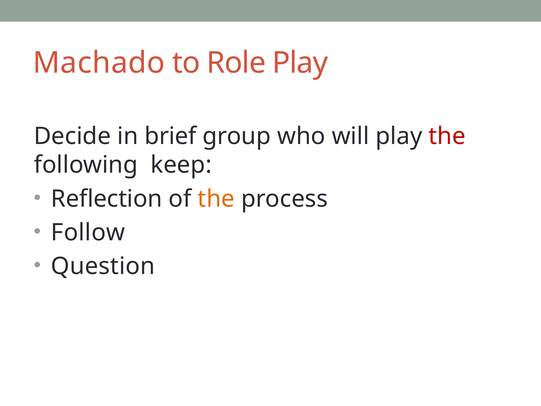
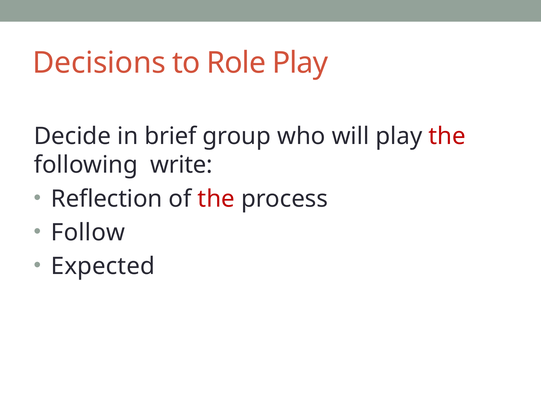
Machado: Machado -> Decisions
keep: keep -> write
the at (216, 199) colour: orange -> red
Question: Question -> Expected
